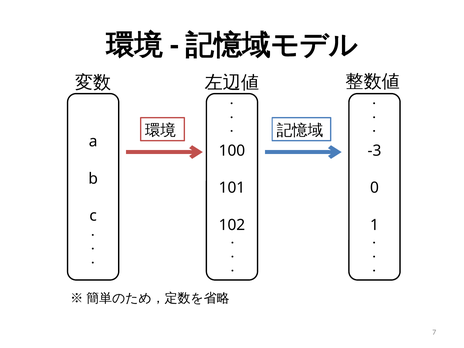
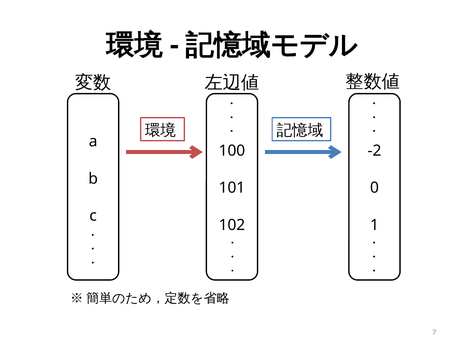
-3: -3 -> -2
